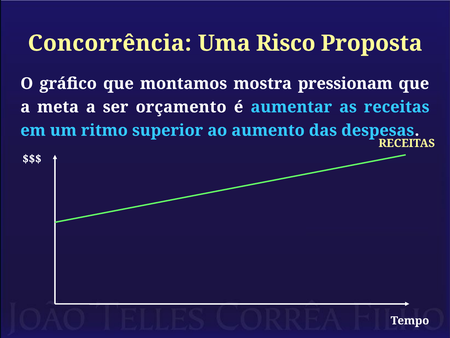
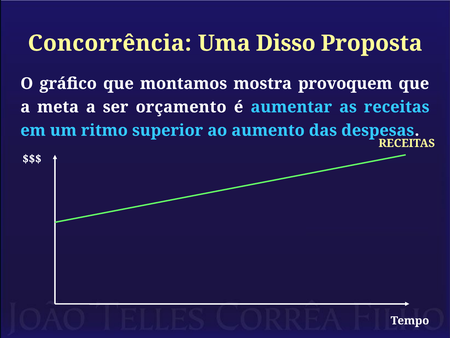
Risco: Risco -> Disso
pressionam: pressionam -> provoquem
